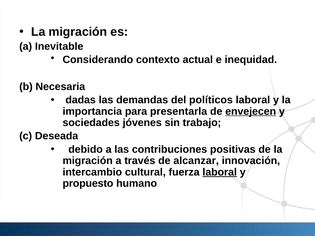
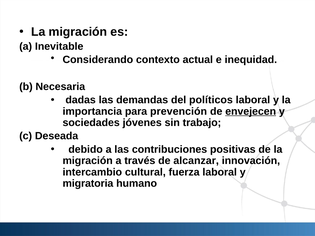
presentarla: presentarla -> prevención
laboral at (220, 172) underline: present -> none
propuesto: propuesto -> migratoria
